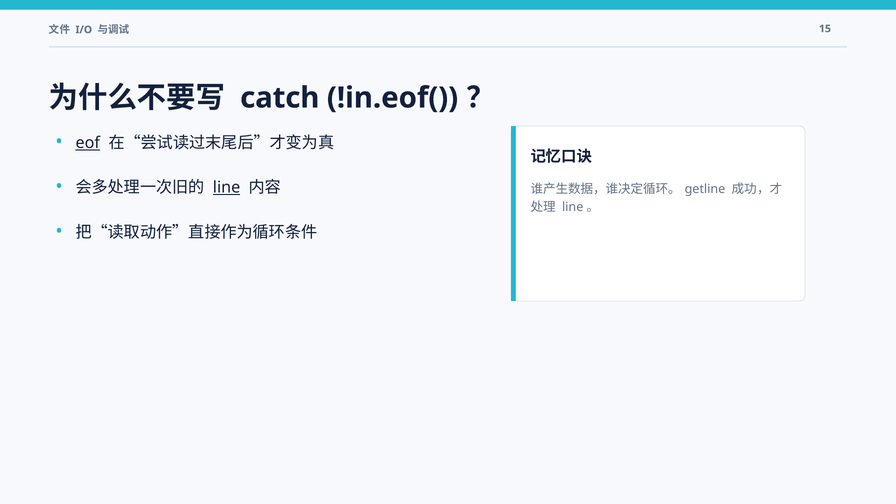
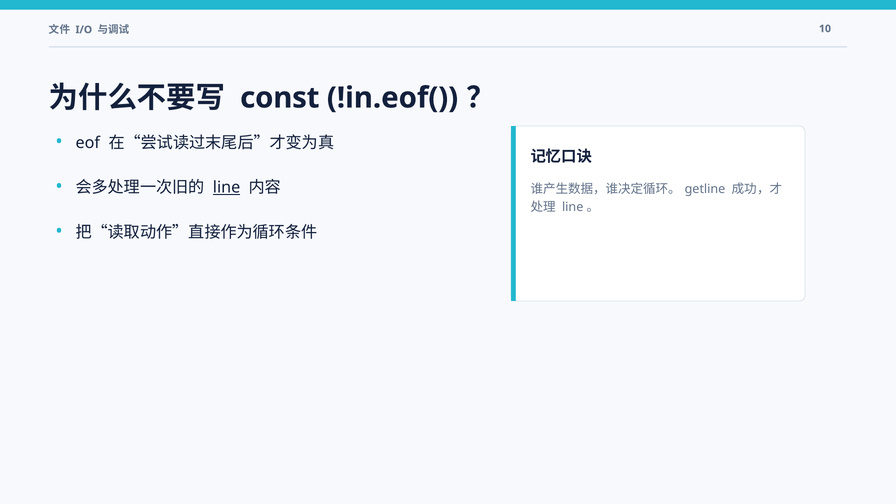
15: 15 -> 10
catch: catch -> const
eof underline: present -> none
